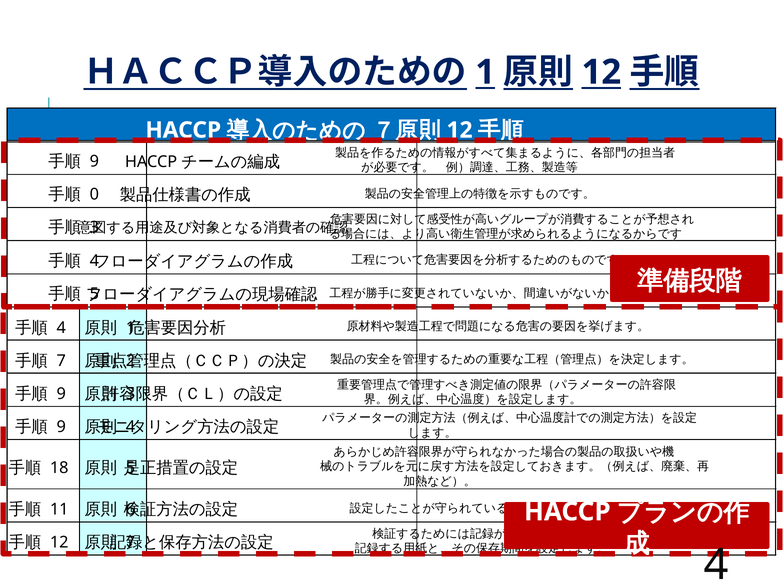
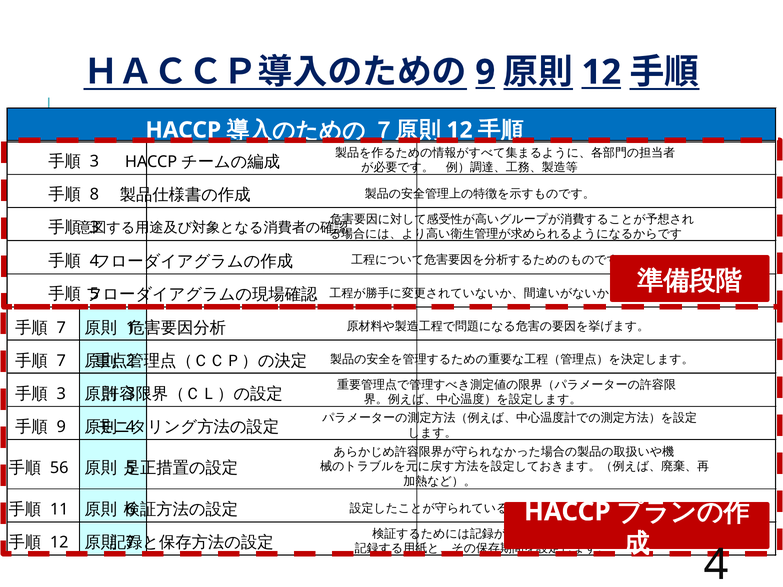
1 at (485, 72): 1 -> 9
9 at (94, 161): 9 -> 3
0: 0 -> 8
4 at (61, 328): 4 -> 7
9 at (61, 394): 9 -> 3
18: 18 -> 56
